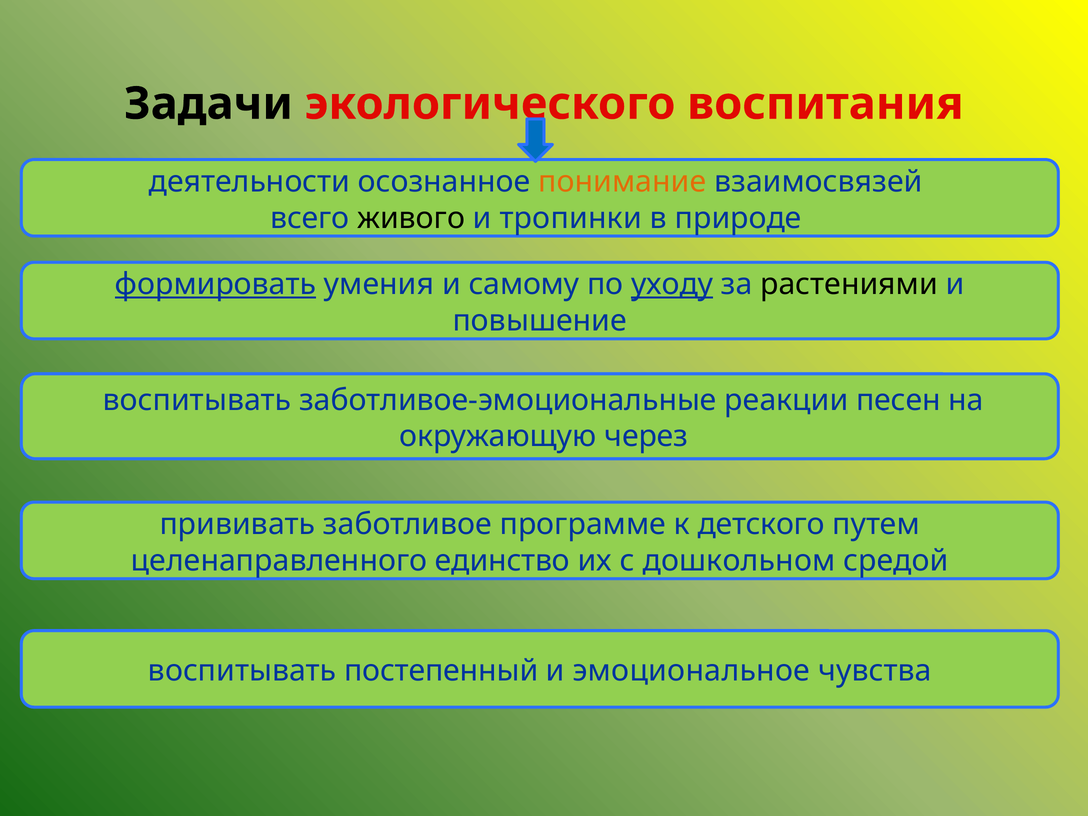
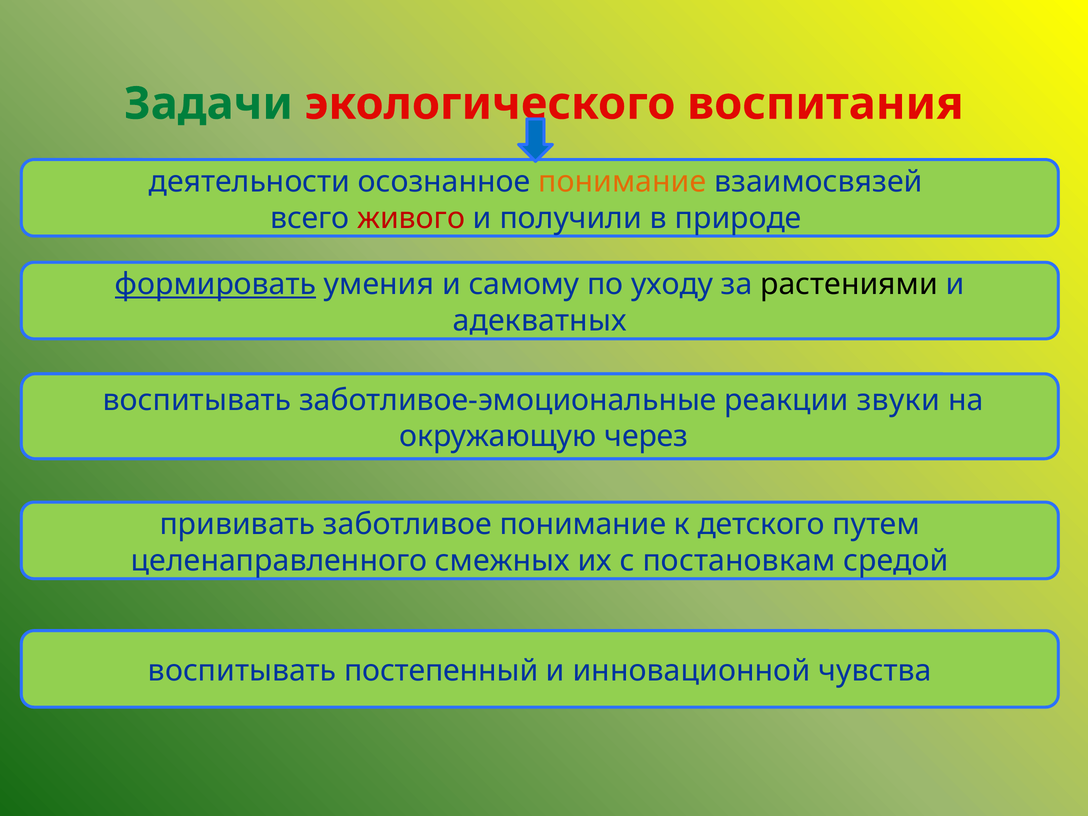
Задачи colour: black -> green
живого colour: black -> red
тропинки: тропинки -> получили
уходу underline: present -> none
повышение: повышение -> адекватных
песен: песен -> звуки
заботливое программе: программе -> понимание
единство: единство -> смежных
дошкольном: дошкольном -> постановкам
эмоциональное: эмоциональное -> инновационной
